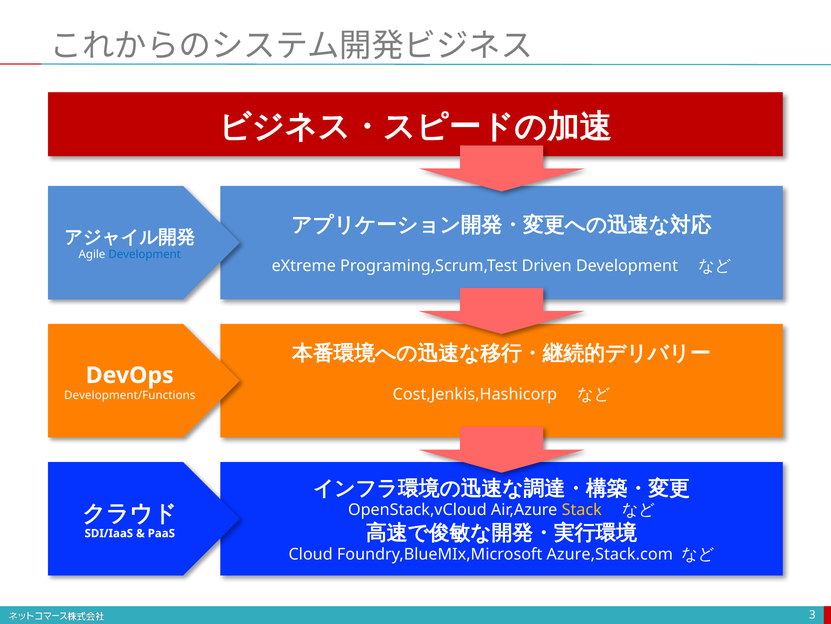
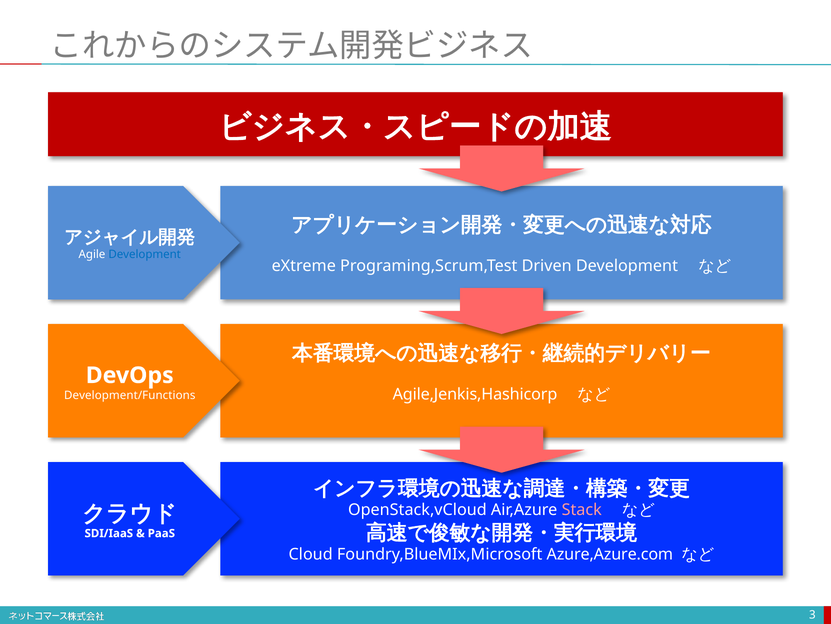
Cost,Jenkis,Hashicorp: Cost,Jenkis,Hashicorp -> Agile,Jenkis,Hashicorp
Stack colour: yellow -> pink
Azure,Stack.com: Azure,Stack.com -> Azure,Azure.com
